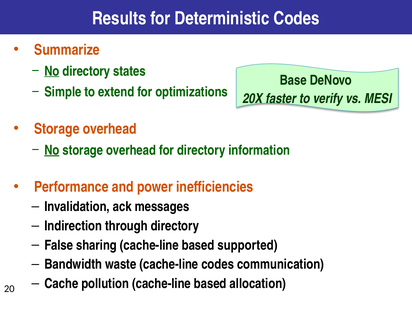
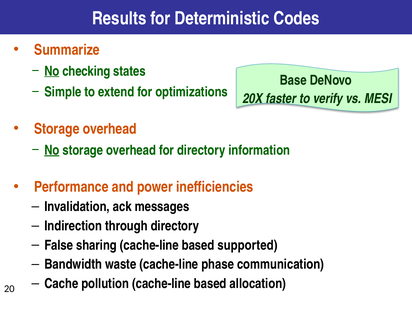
No directory: directory -> checking
cache-line codes: codes -> phase
